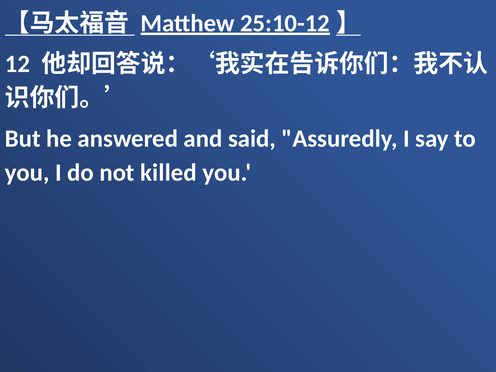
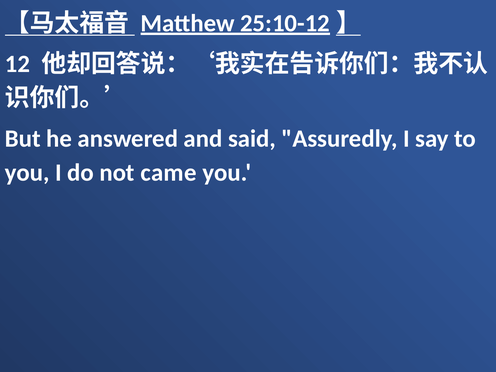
killed: killed -> came
